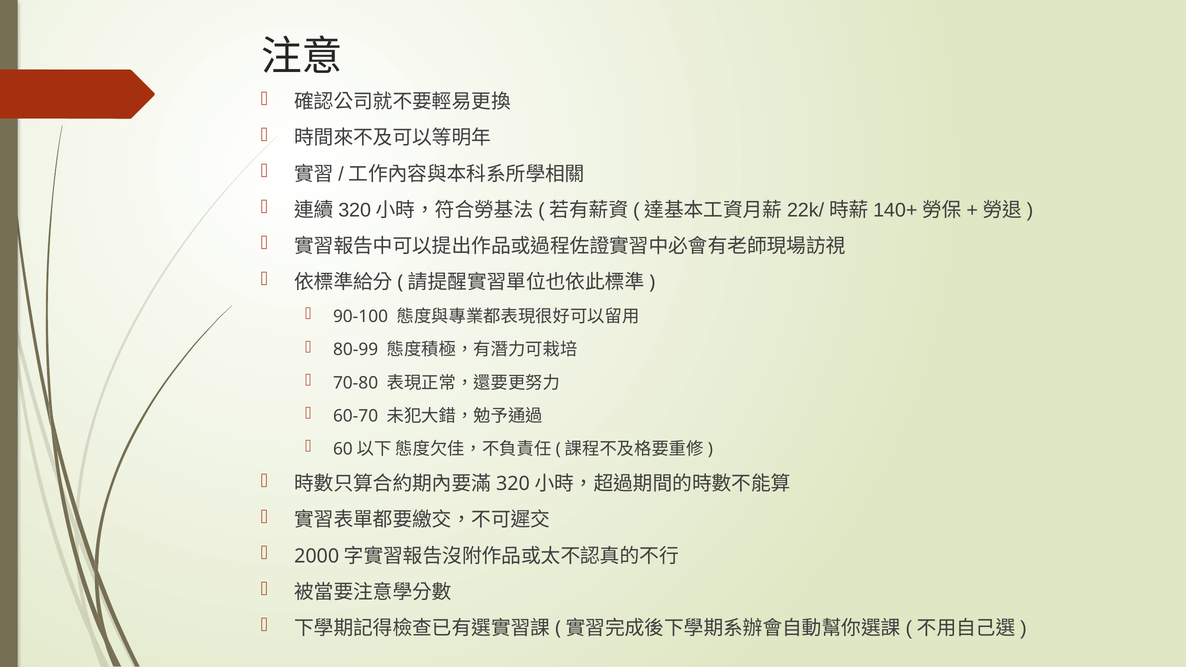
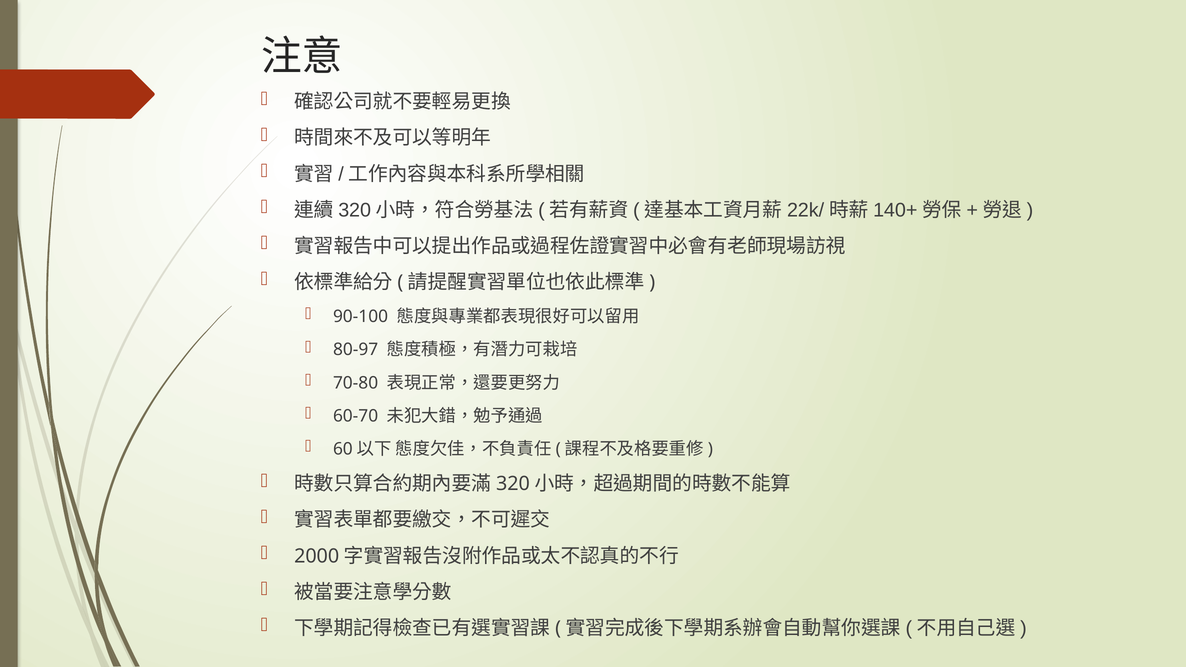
80-99: 80-99 -> 80-97
